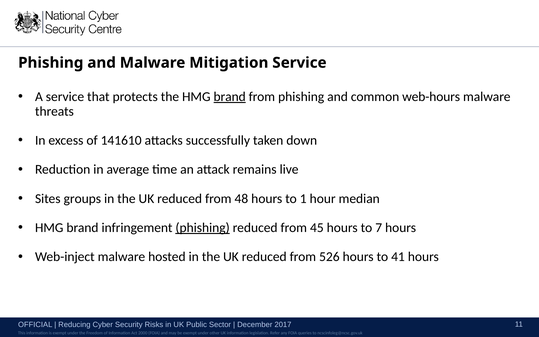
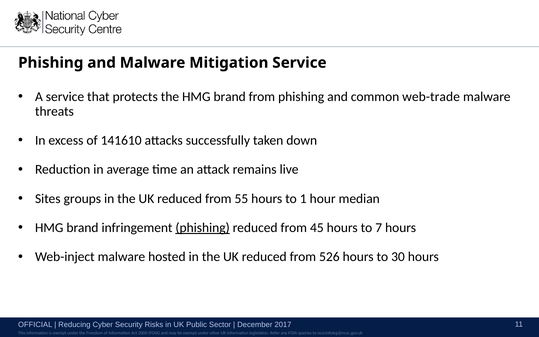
brand at (230, 97) underline: present -> none
web-hours: web-hours -> web-trade
48: 48 -> 55
41: 41 -> 30
